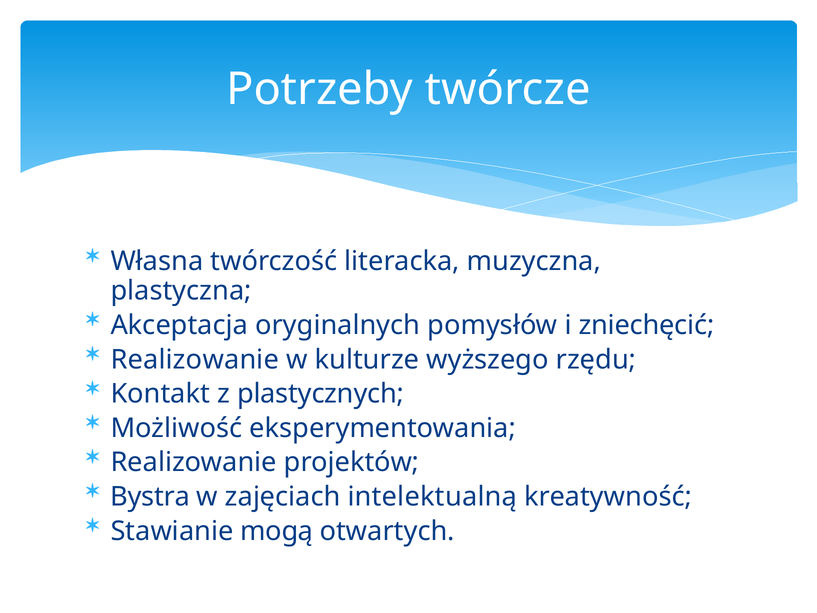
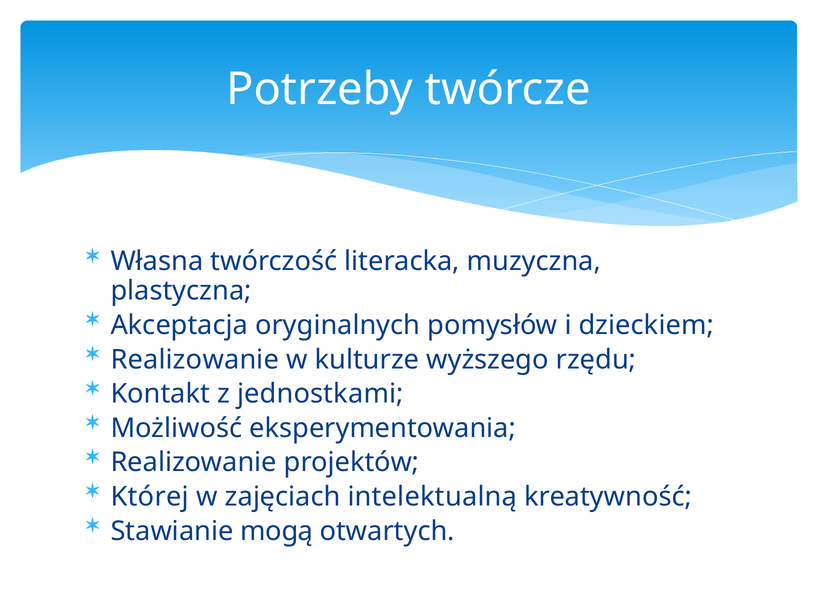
zniechęcić: zniechęcić -> dzieckiem
plastycznych: plastycznych -> jednostkami
Bystra: Bystra -> Której
